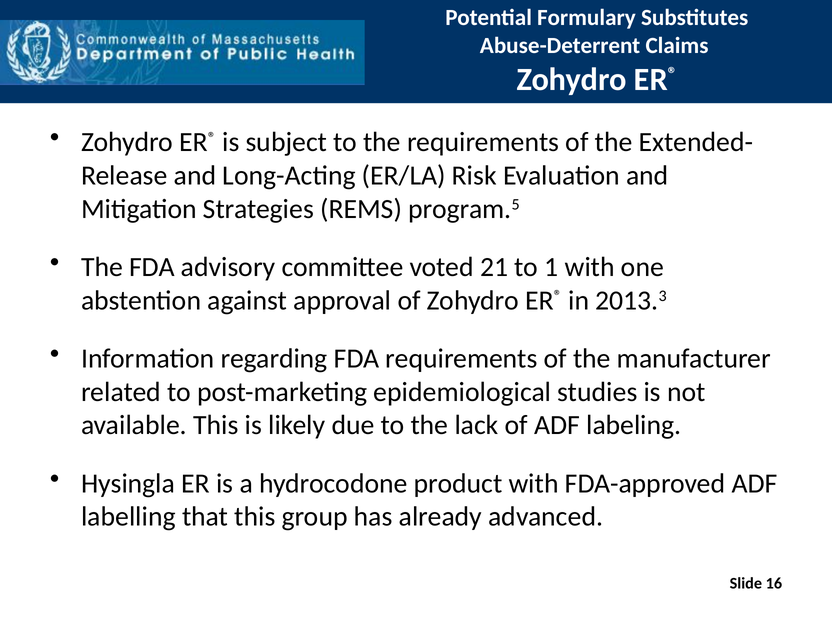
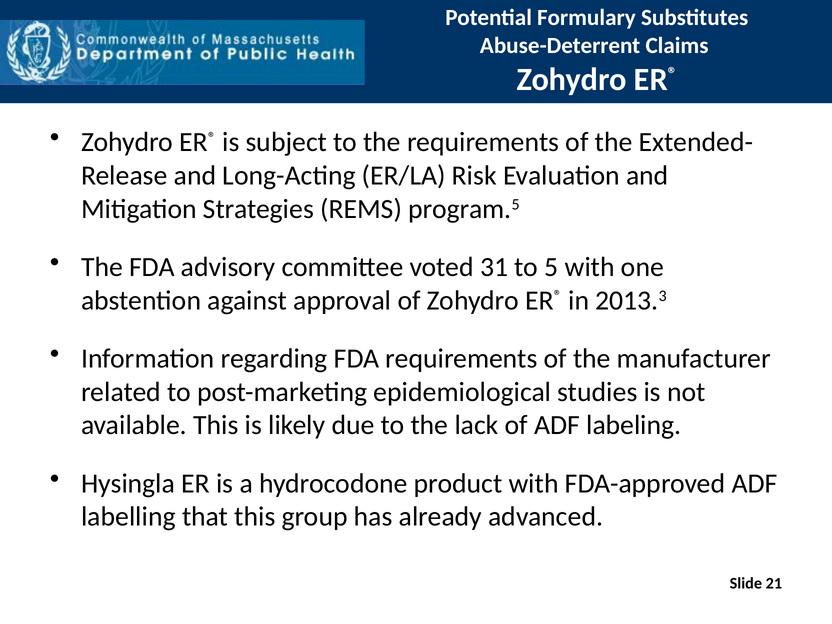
21: 21 -> 31
1: 1 -> 5
16: 16 -> 21
